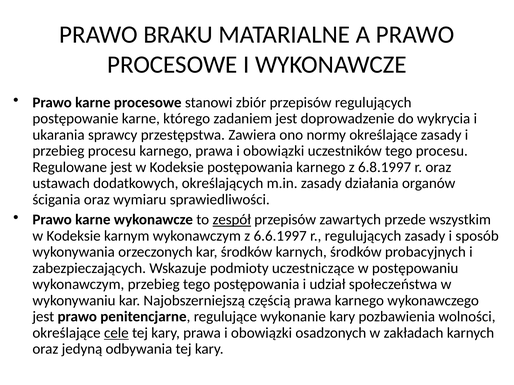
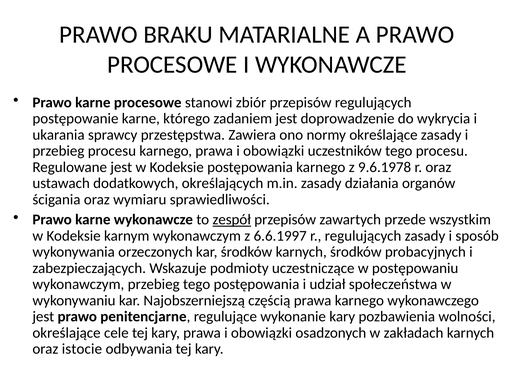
6.8.1997: 6.8.1997 -> 9.6.1978
cele underline: present -> none
jedyną: jedyną -> istocie
